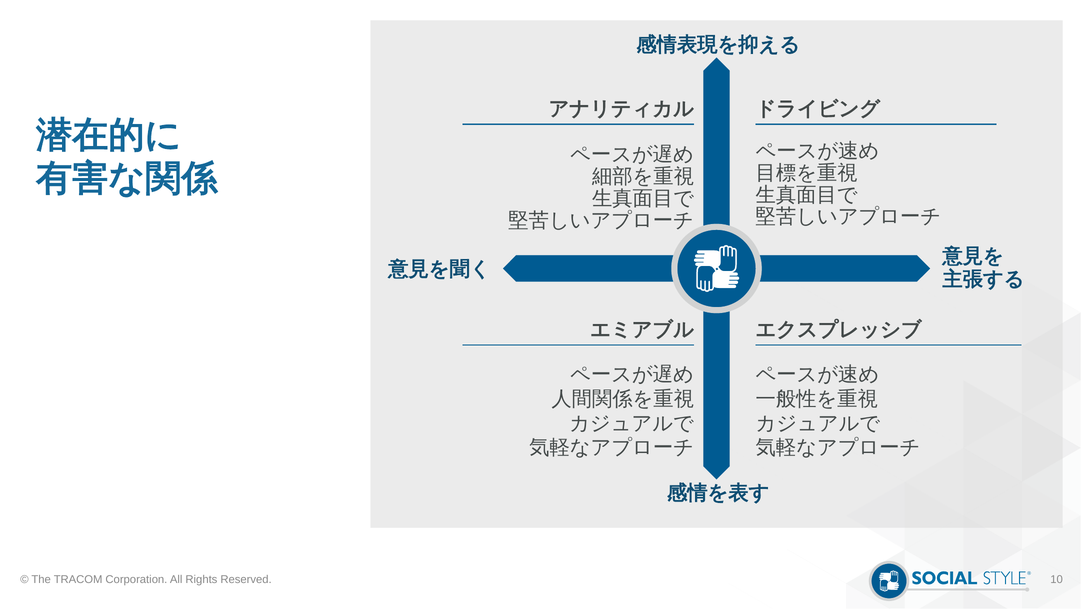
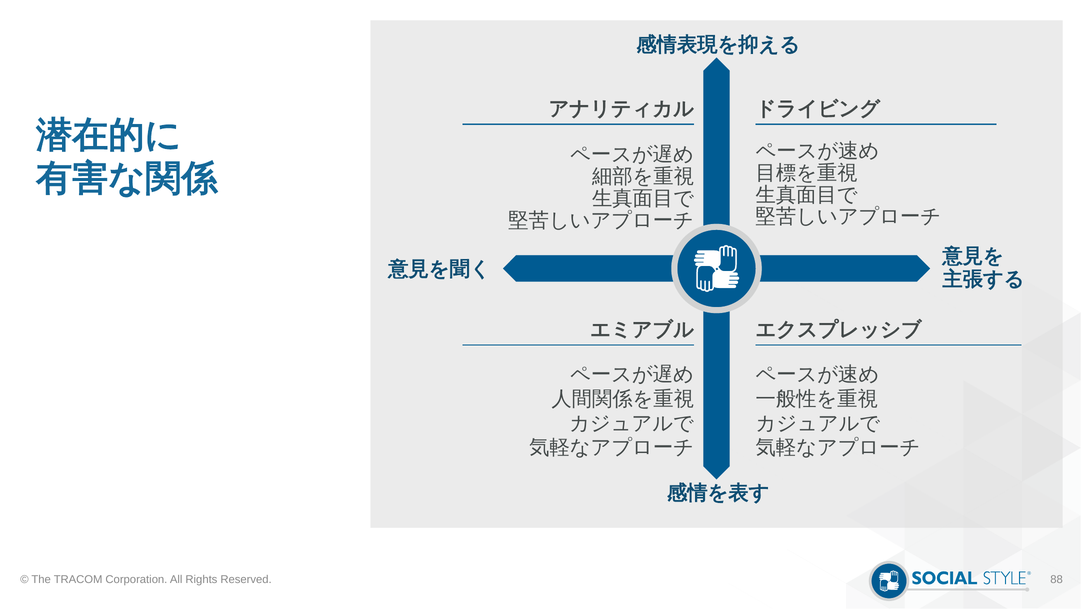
10: 10 -> 88
